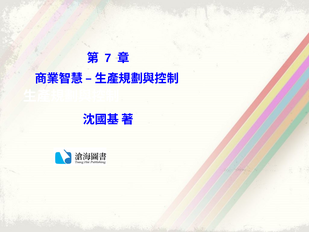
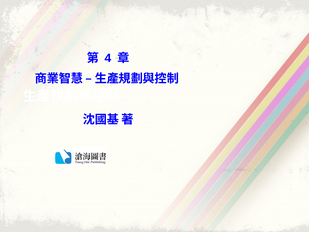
7: 7 -> 4
